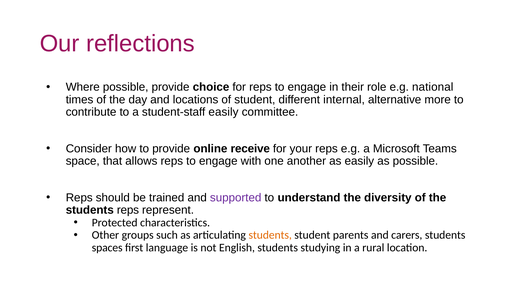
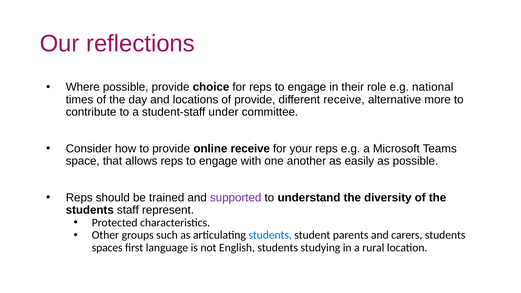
of student: student -> provide
different internal: internal -> receive
student-staff easily: easily -> under
students reps: reps -> staff
students at (270, 235) colour: orange -> blue
